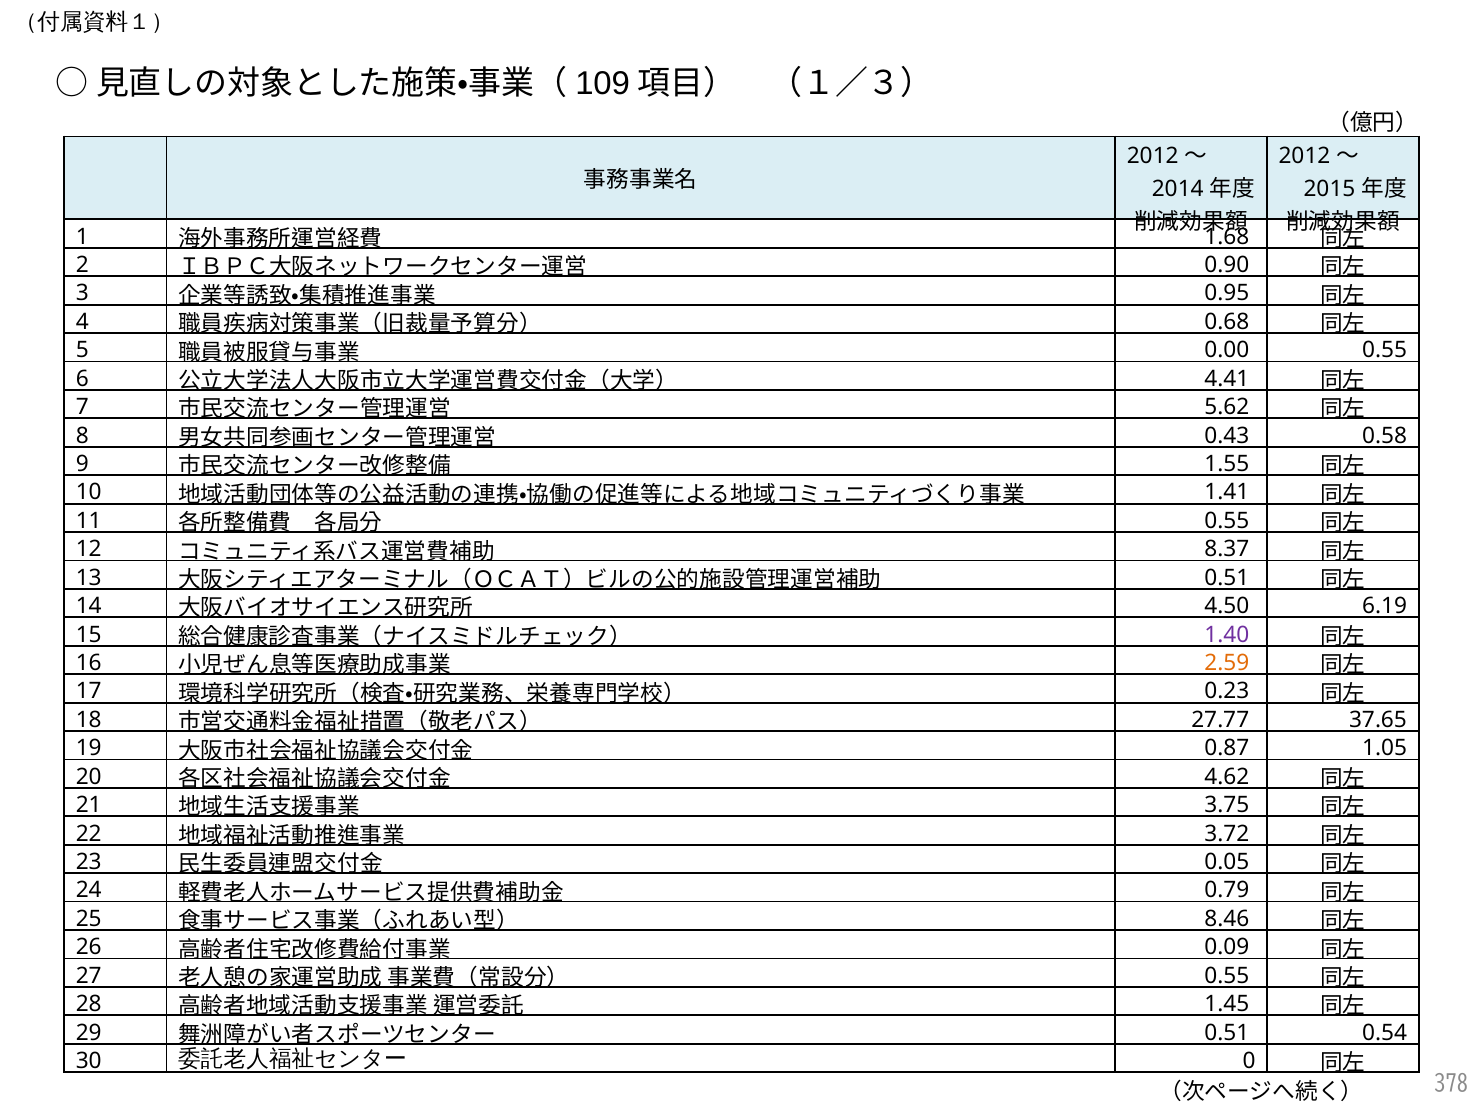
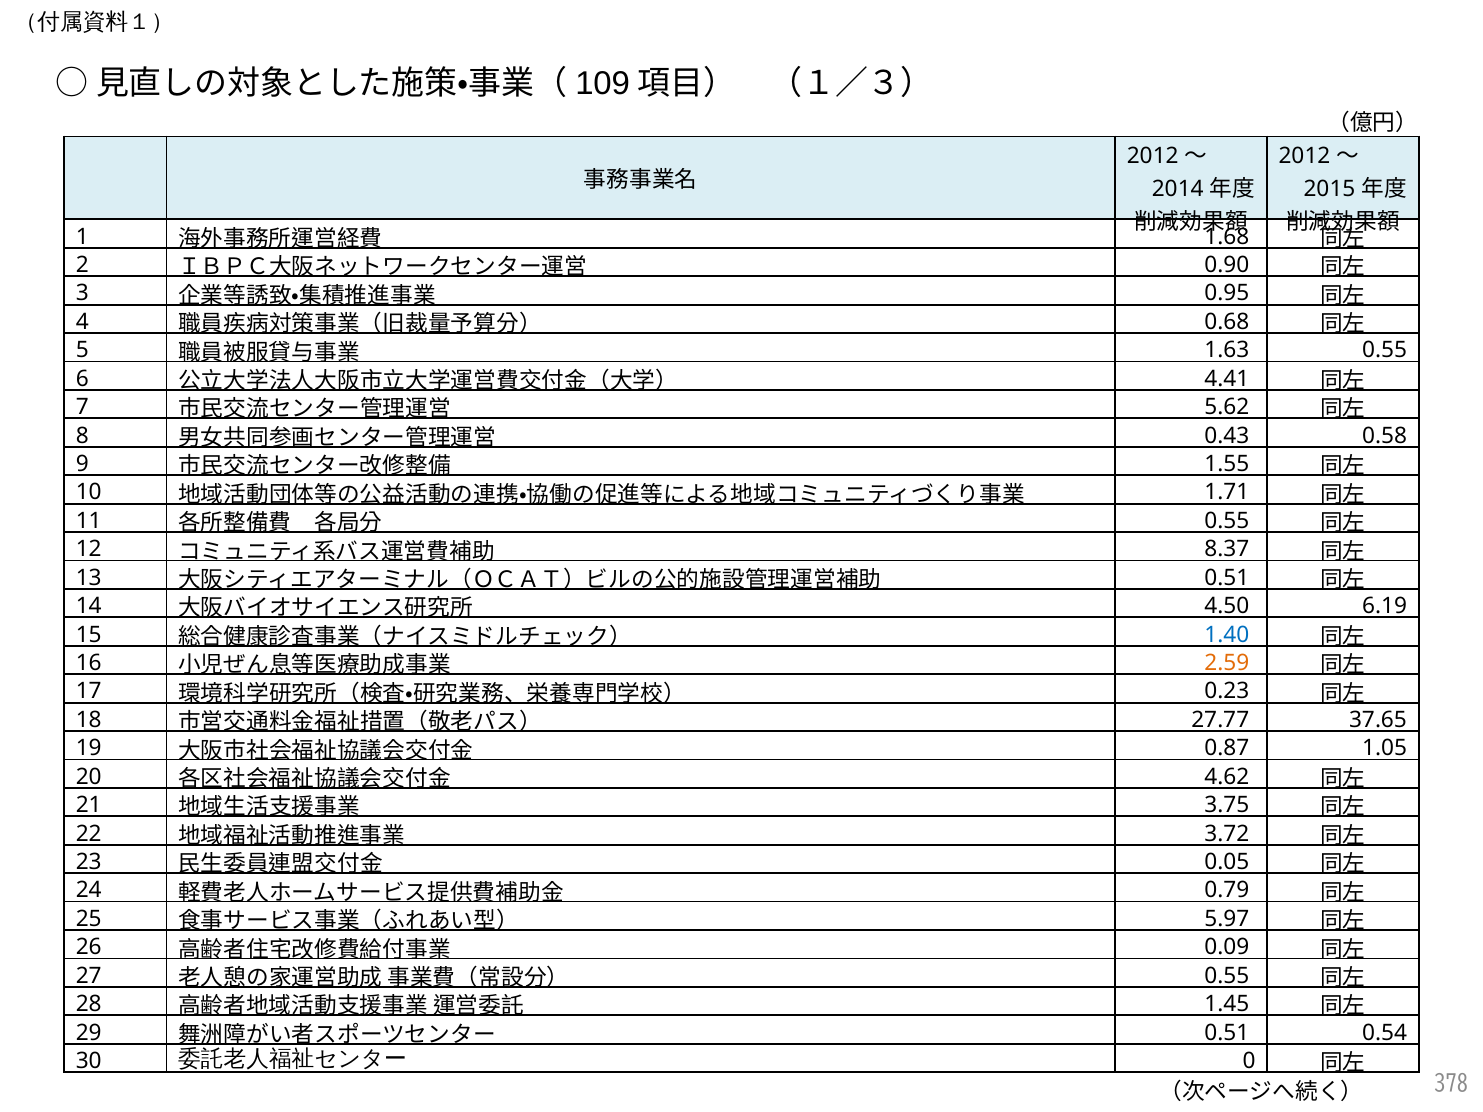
0.00: 0.00 -> 1.63
1.41: 1.41 -> 1.71
1.40 colour: purple -> blue
8.46: 8.46 -> 5.97
